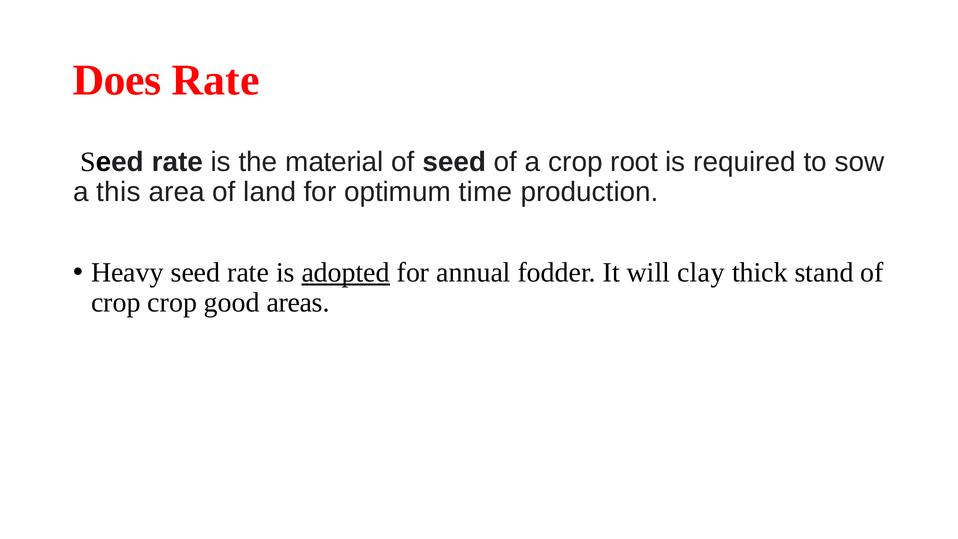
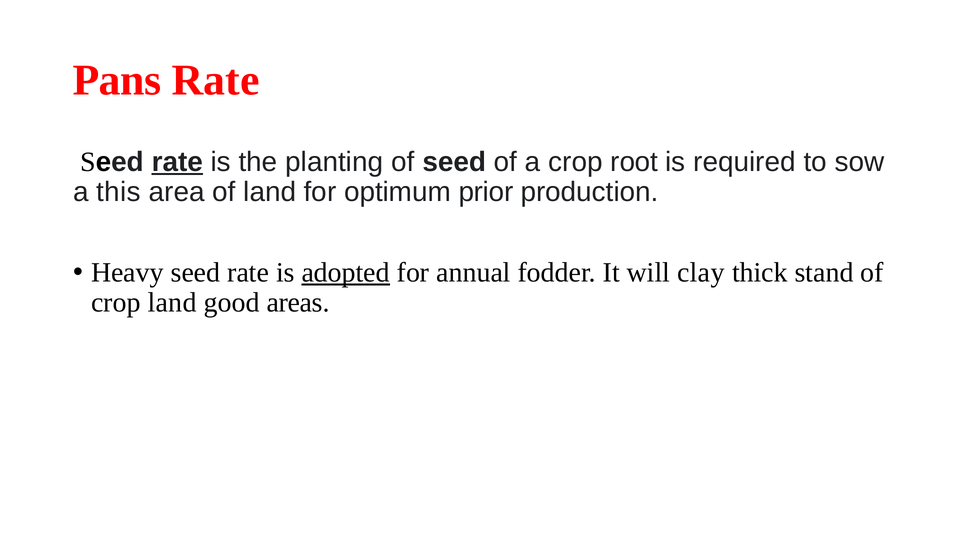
Does: Does -> Pans
rate at (177, 162) underline: none -> present
material: material -> planting
time: time -> prior
crop crop: crop -> land
